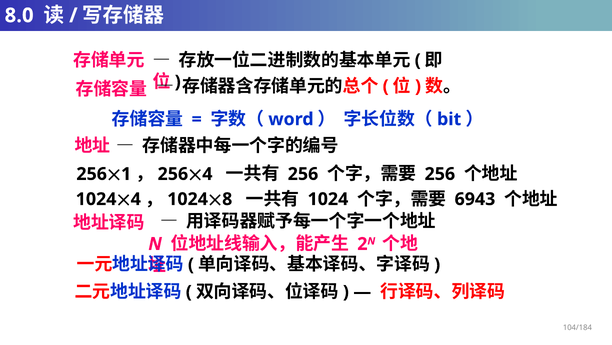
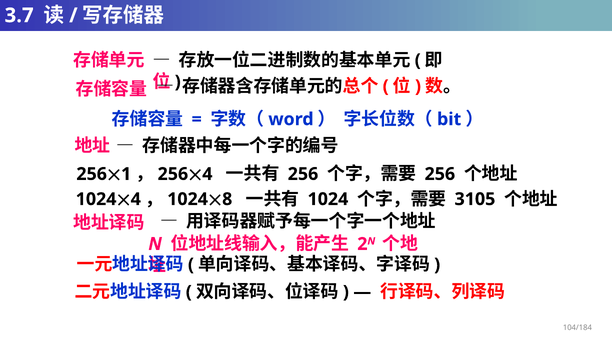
8.0: 8.0 -> 3.7
6943: 6943 -> 3105
